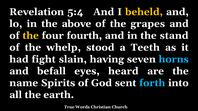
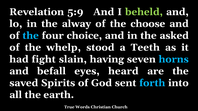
5:4: 5:4 -> 5:9
beheld colour: yellow -> light green
above: above -> alway
grapes: grapes -> choose
the at (31, 36) colour: yellow -> light blue
fourth: fourth -> choice
stand: stand -> asked
name: name -> saved
